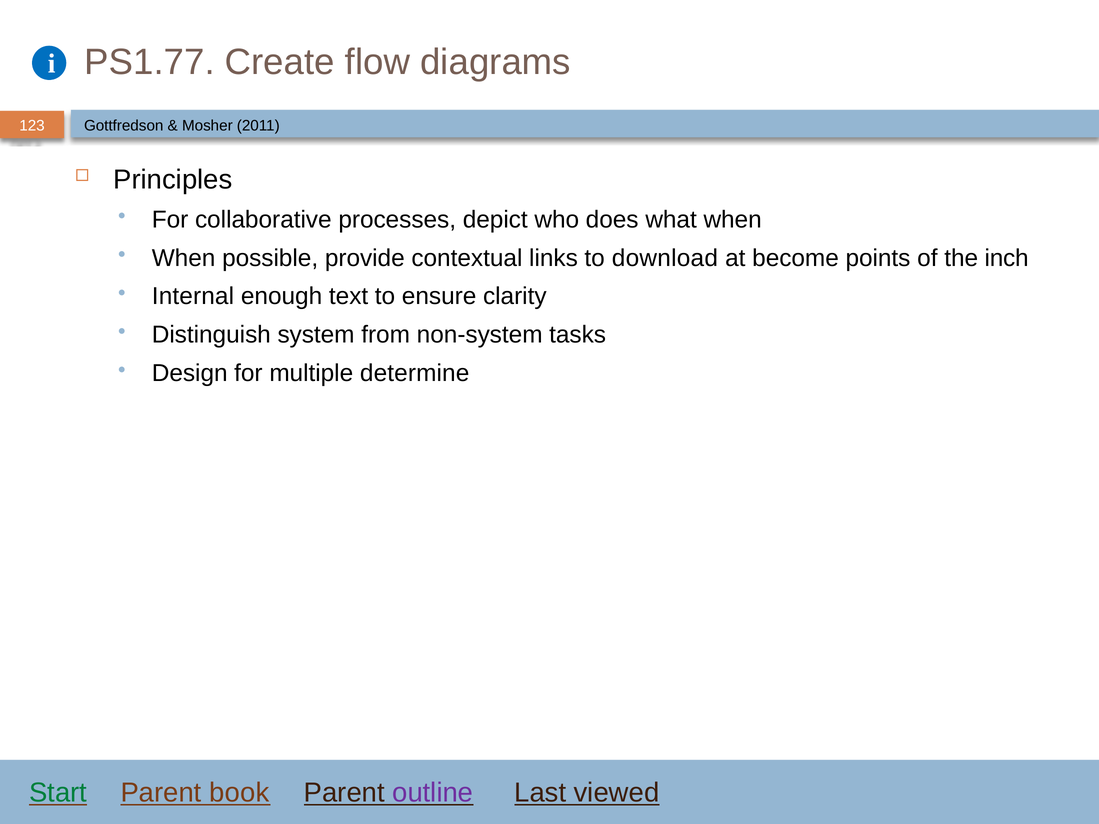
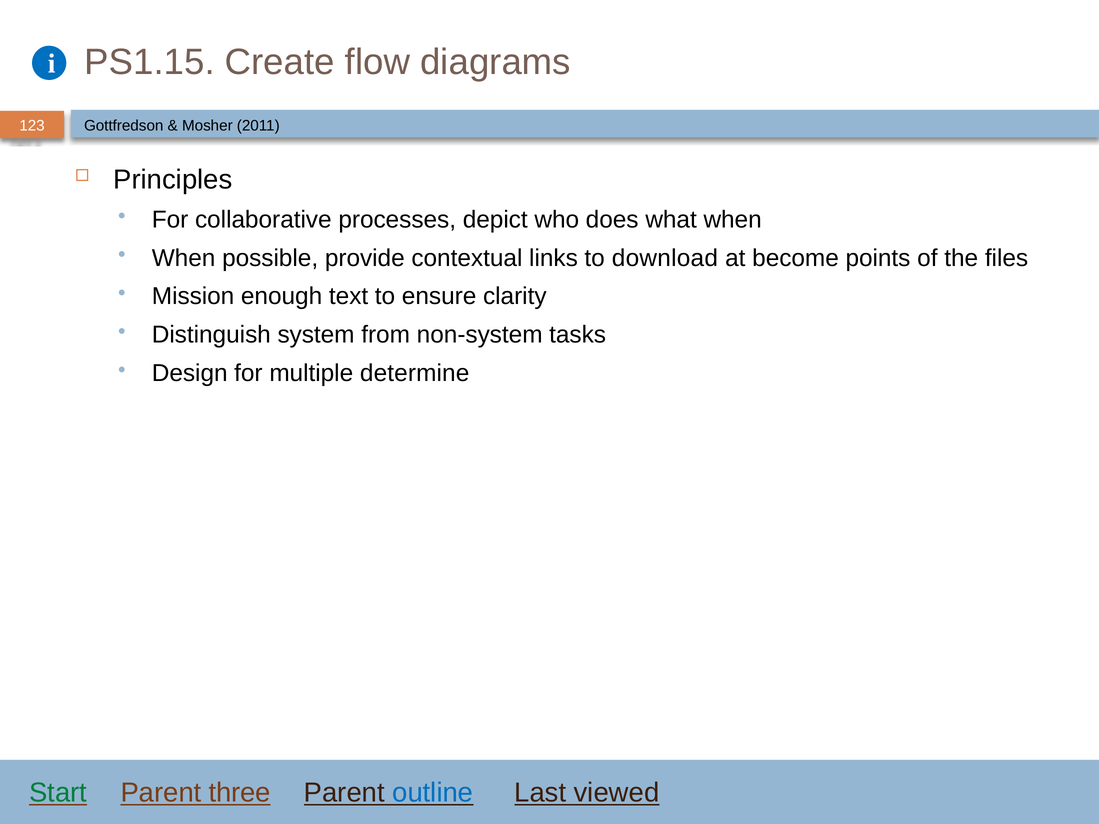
PS1.77: PS1.77 -> PS1.15
inch: inch -> files
Internal: Internal -> Mission
book: book -> three
outline colour: purple -> blue
